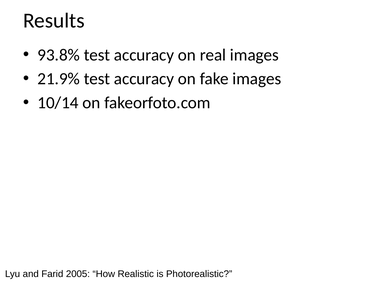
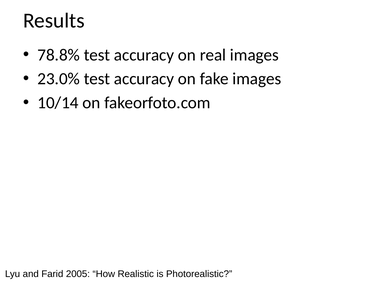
93.8%: 93.8% -> 78.8%
21.9%: 21.9% -> 23.0%
